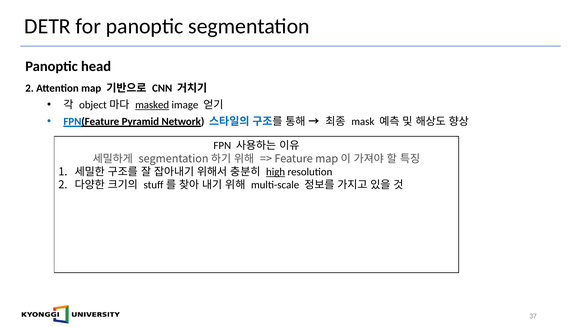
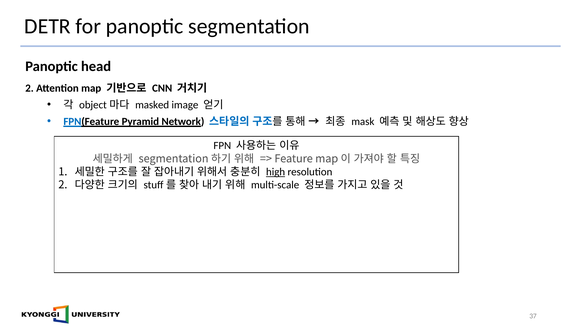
masked underline: present -> none
